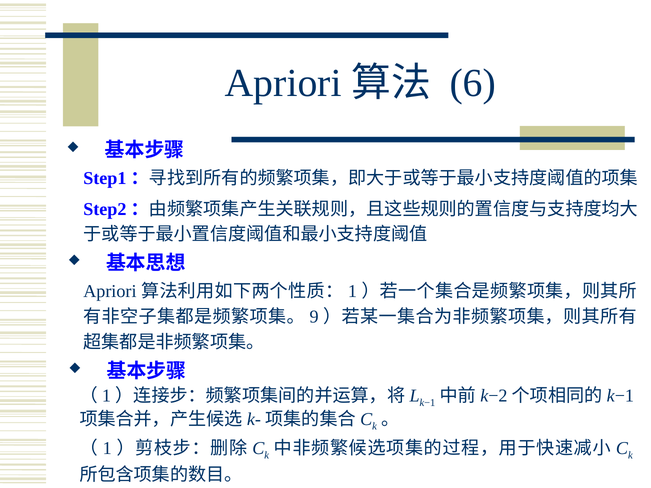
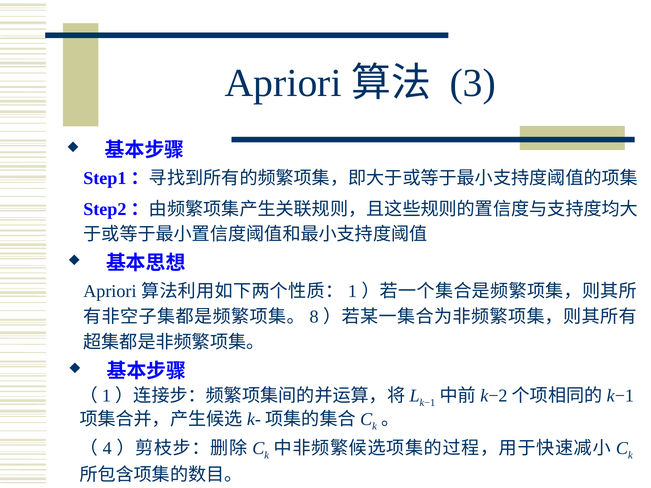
6: 6 -> 3
9: 9 -> 8
1 at (107, 448): 1 -> 4
